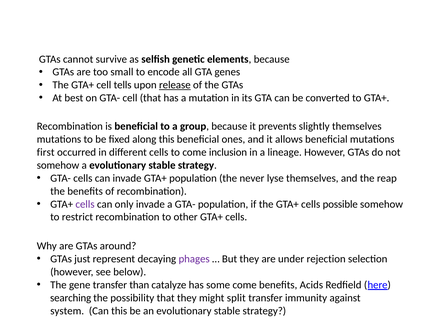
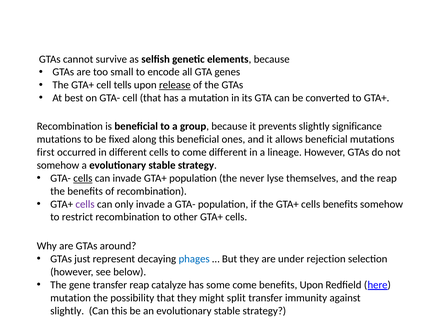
slightly themselves: themselves -> significance
come inclusion: inclusion -> different
cells at (83, 178) underline: none -> present
cells possible: possible -> benefits
phages colour: purple -> blue
transfer than: than -> reap
benefits Acids: Acids -> Upon
searching at (71, 298): searching -> mutation
system at (67, 311): system -> slightly
